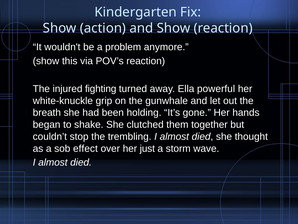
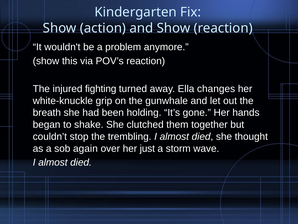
powerful: powerful -> changes
effect: effect -> again
